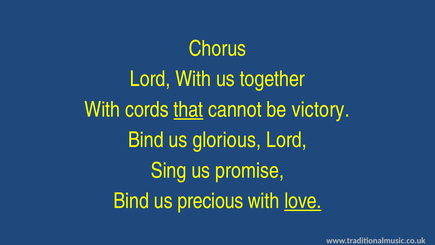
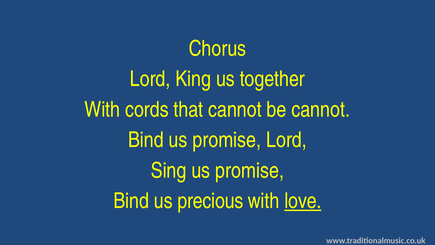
Lord With: With -> King
that underline: present -> none
be victory: victory -> cannot
Bind us glorious: glorious -> promise
